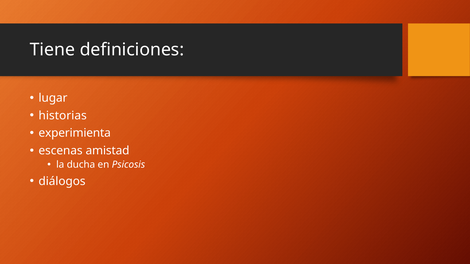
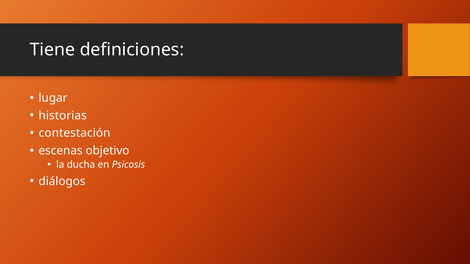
experimienta: experimienta -> contestación
amistad: amistad -> objetivo
